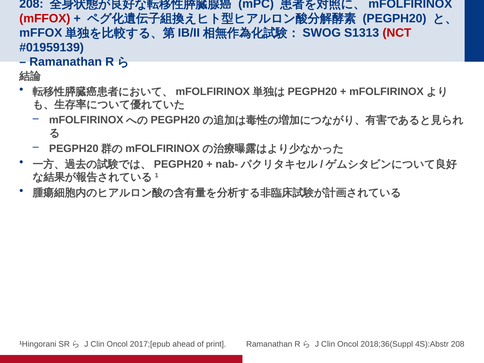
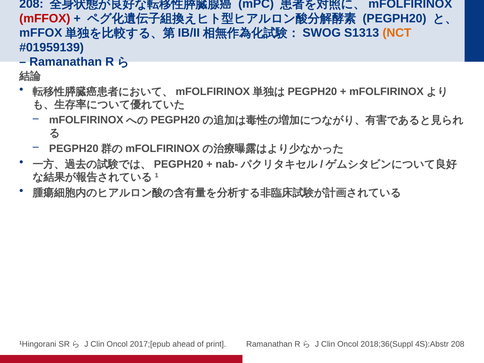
NCT colour: red -> orange
